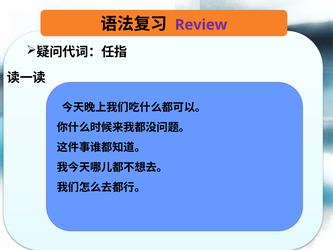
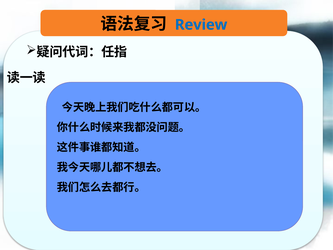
Review colour: purple -> blue
